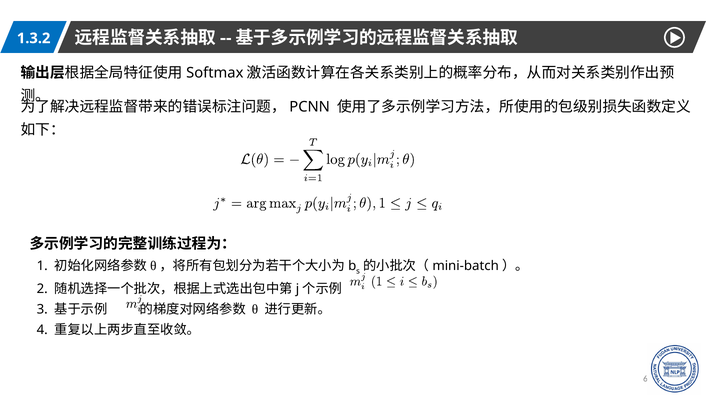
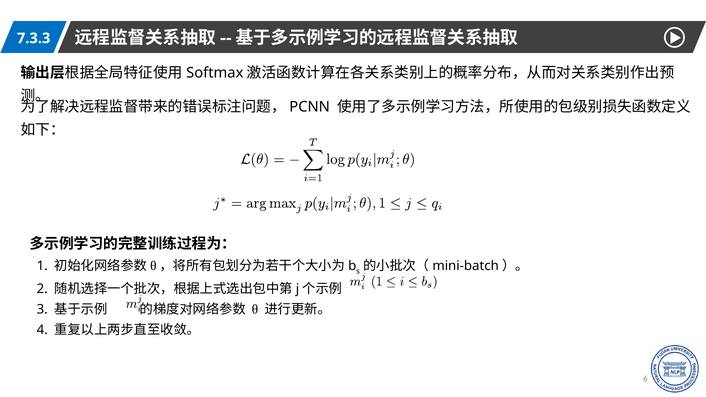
1.3.2: 1.3.2 -> 7.3.3
